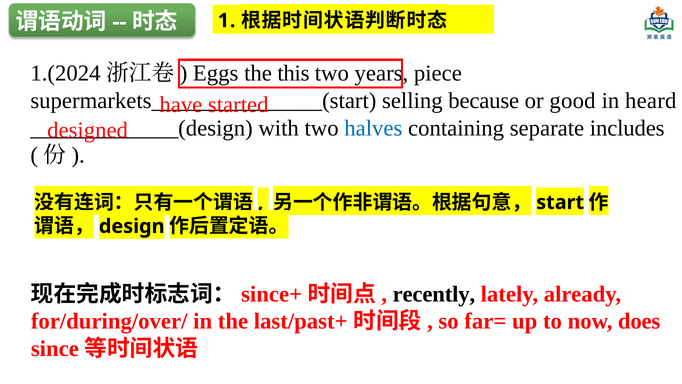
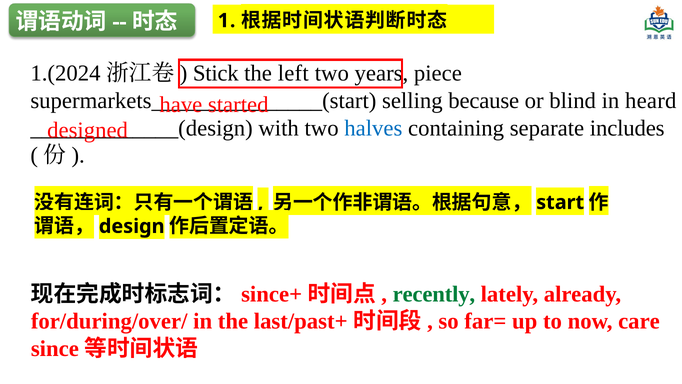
Eggs: Eggs -> Stick
this: this -> left
good: good -> blind
recently colour: black -> green
does: does -> care
